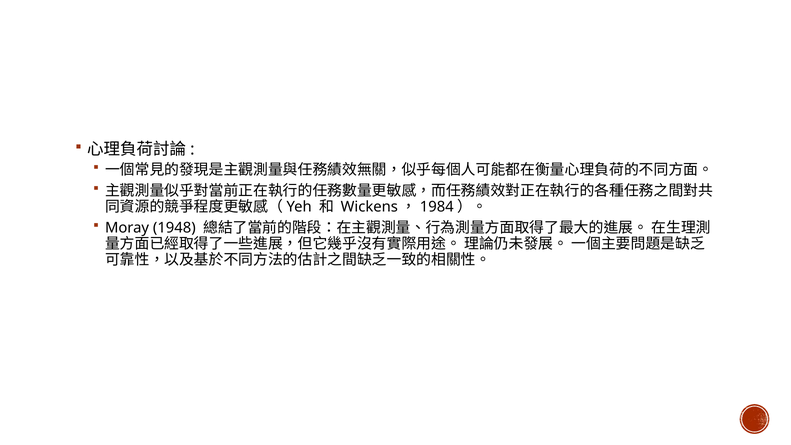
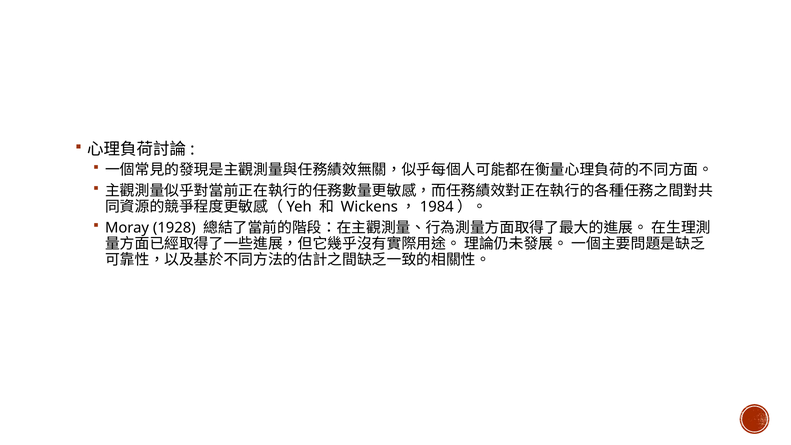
1948: 1948 -> 1928
